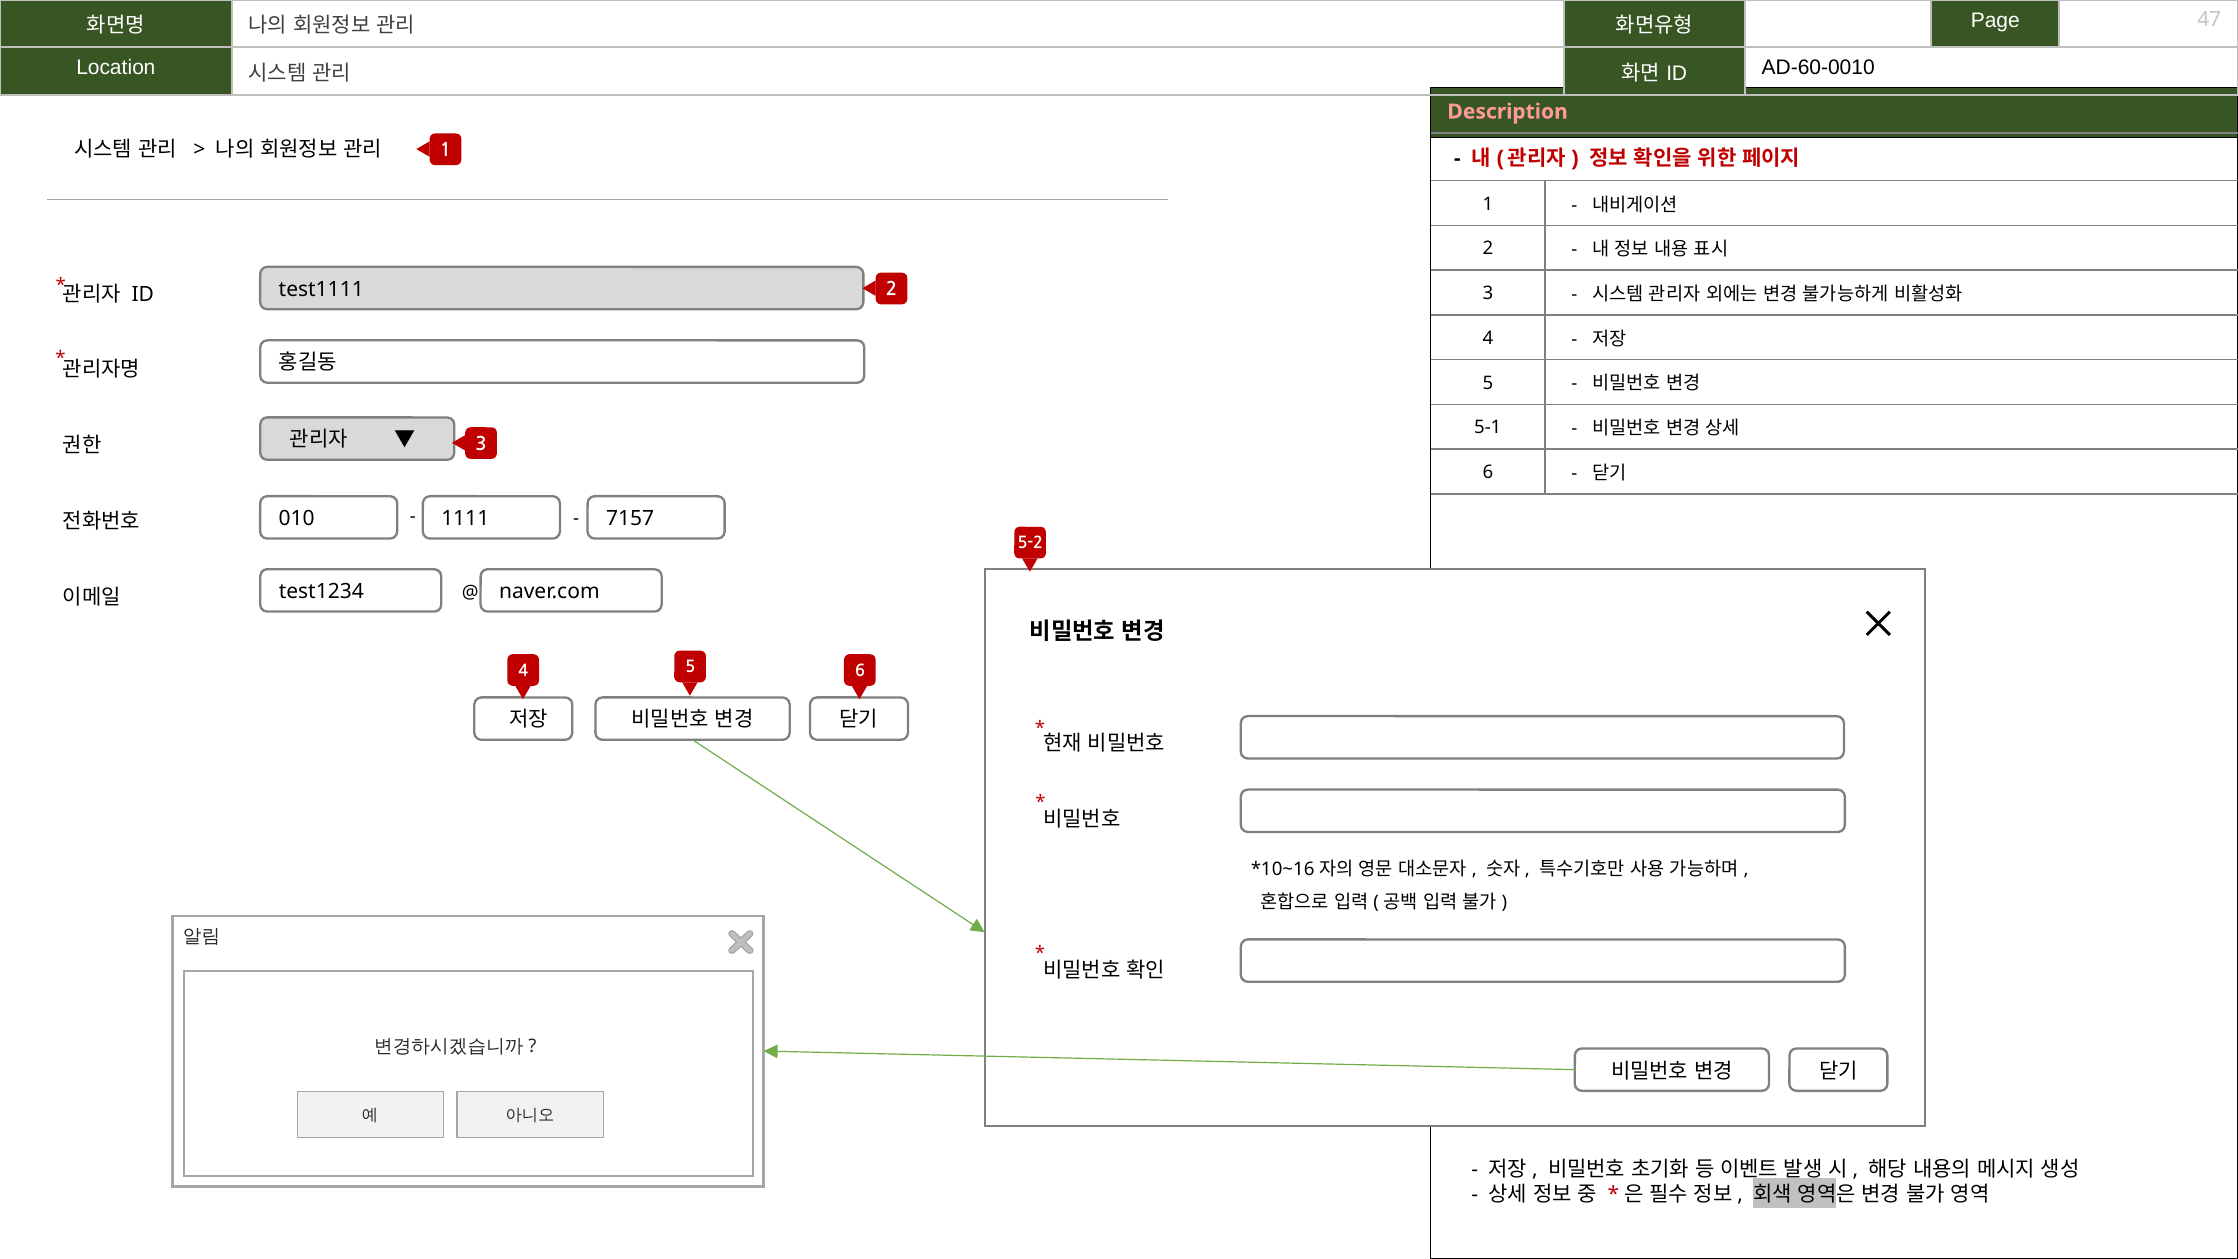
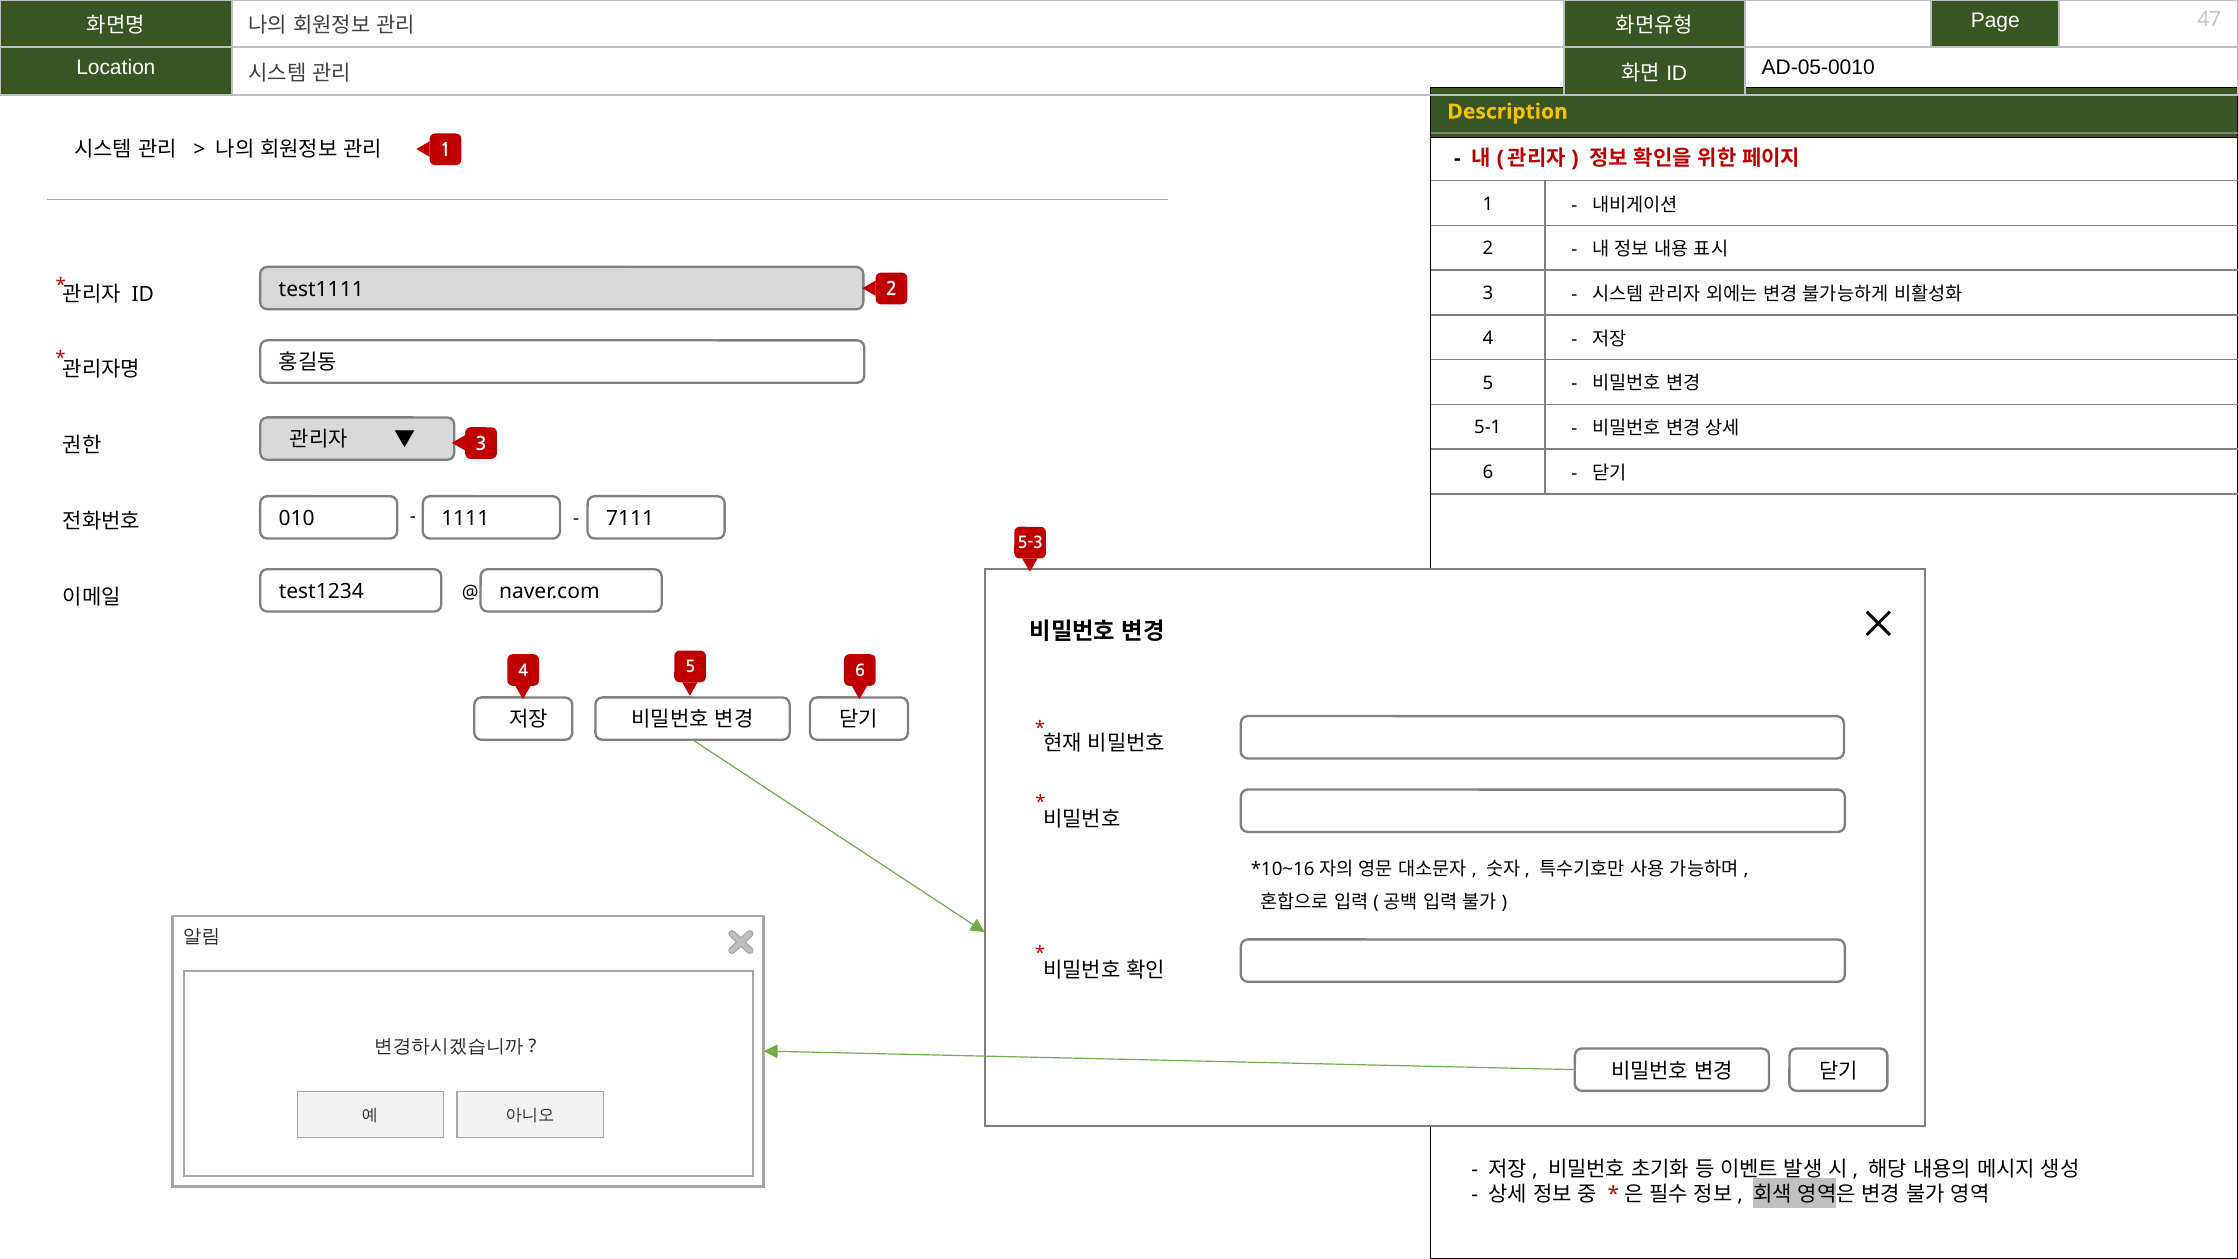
AD-60-0010: AD-60-0010 -> AD-05-0010
Description colour: pink -> yellow
7157: 7157 -> 7111
5-2: 5-2 -> 5-3
